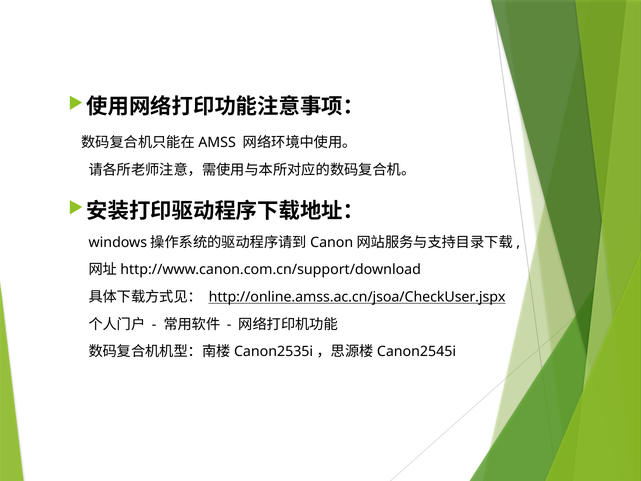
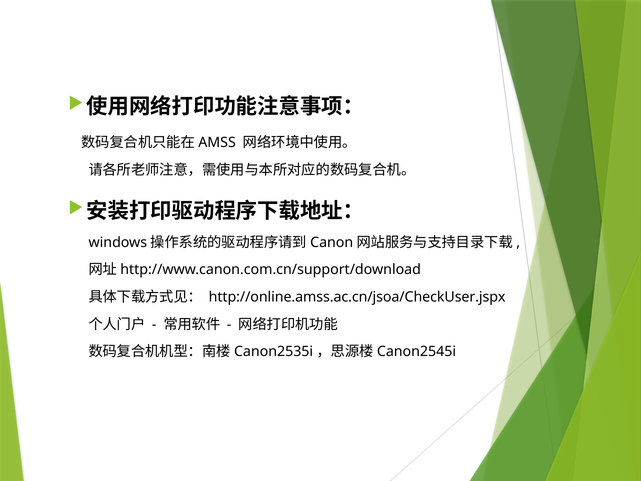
http://online.amss.ac.cn/jsoa/CheckUser.jspx underline: present -> none
